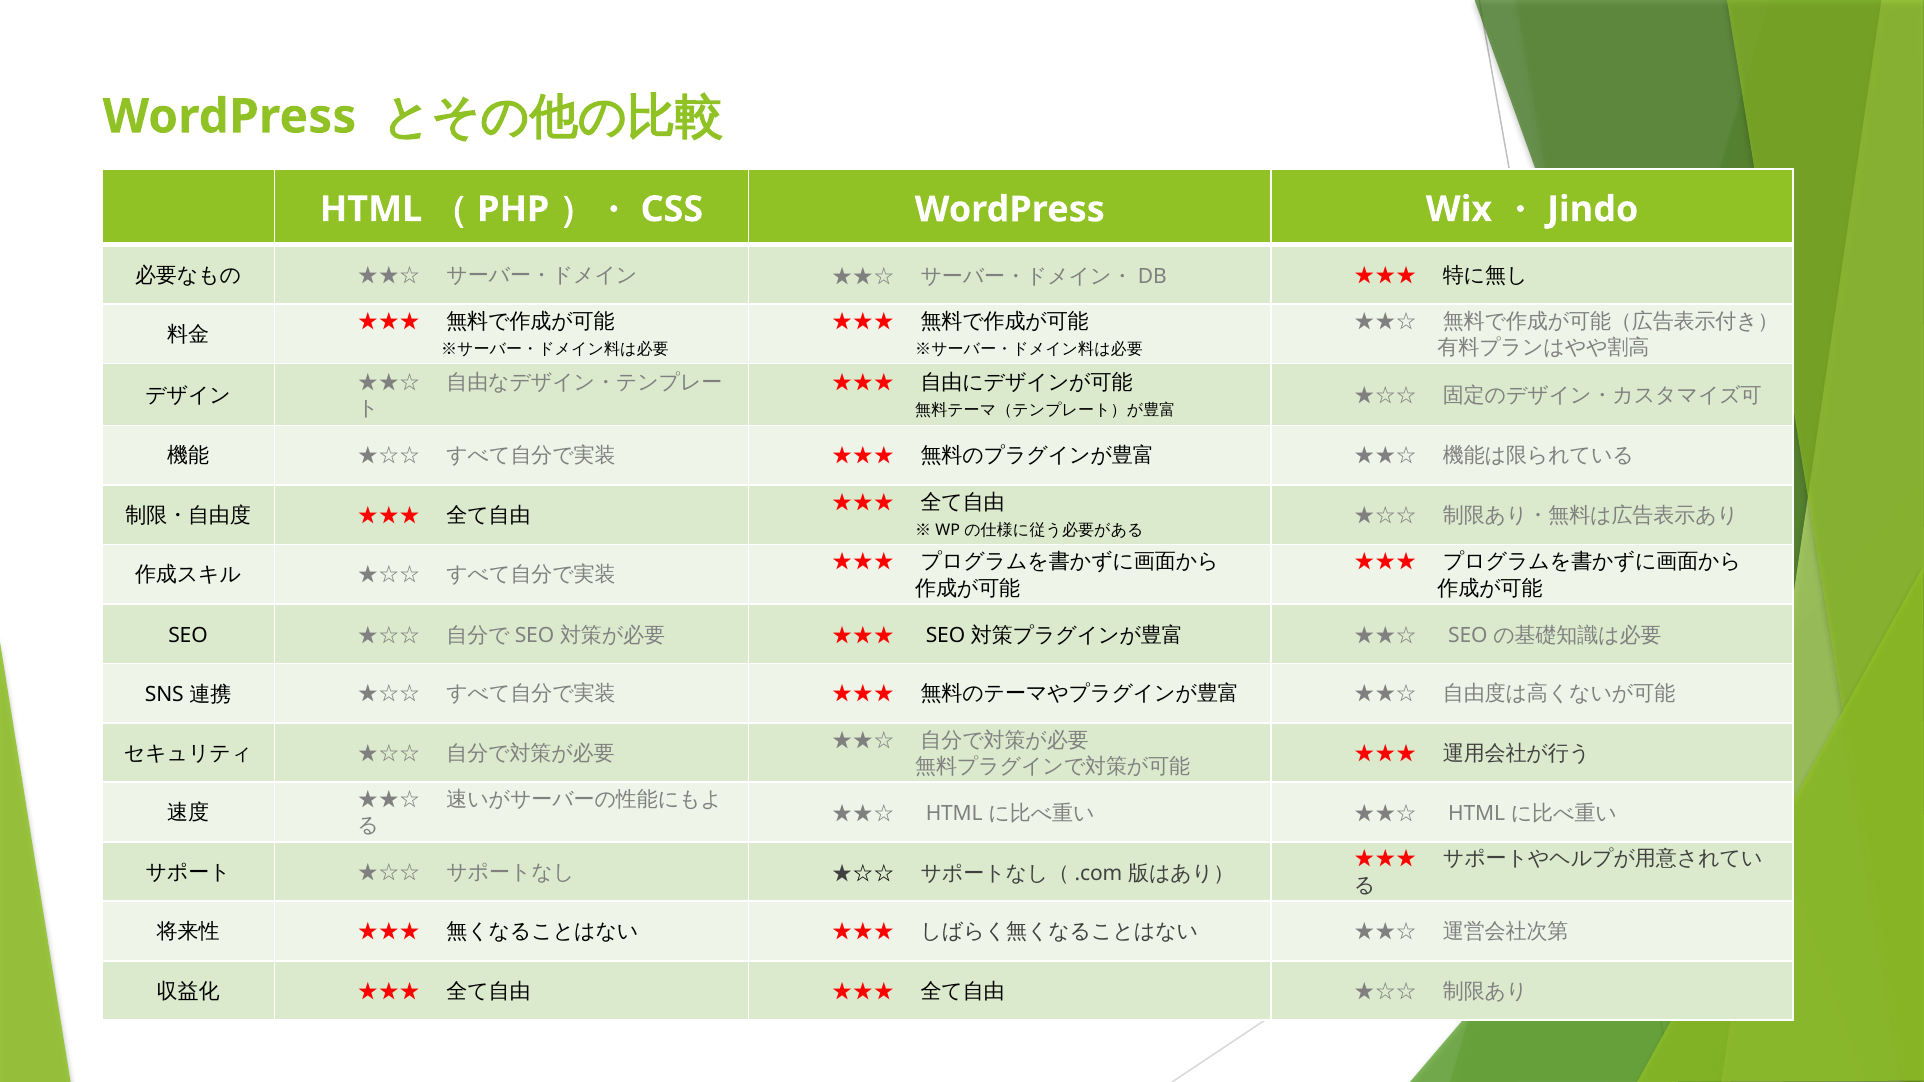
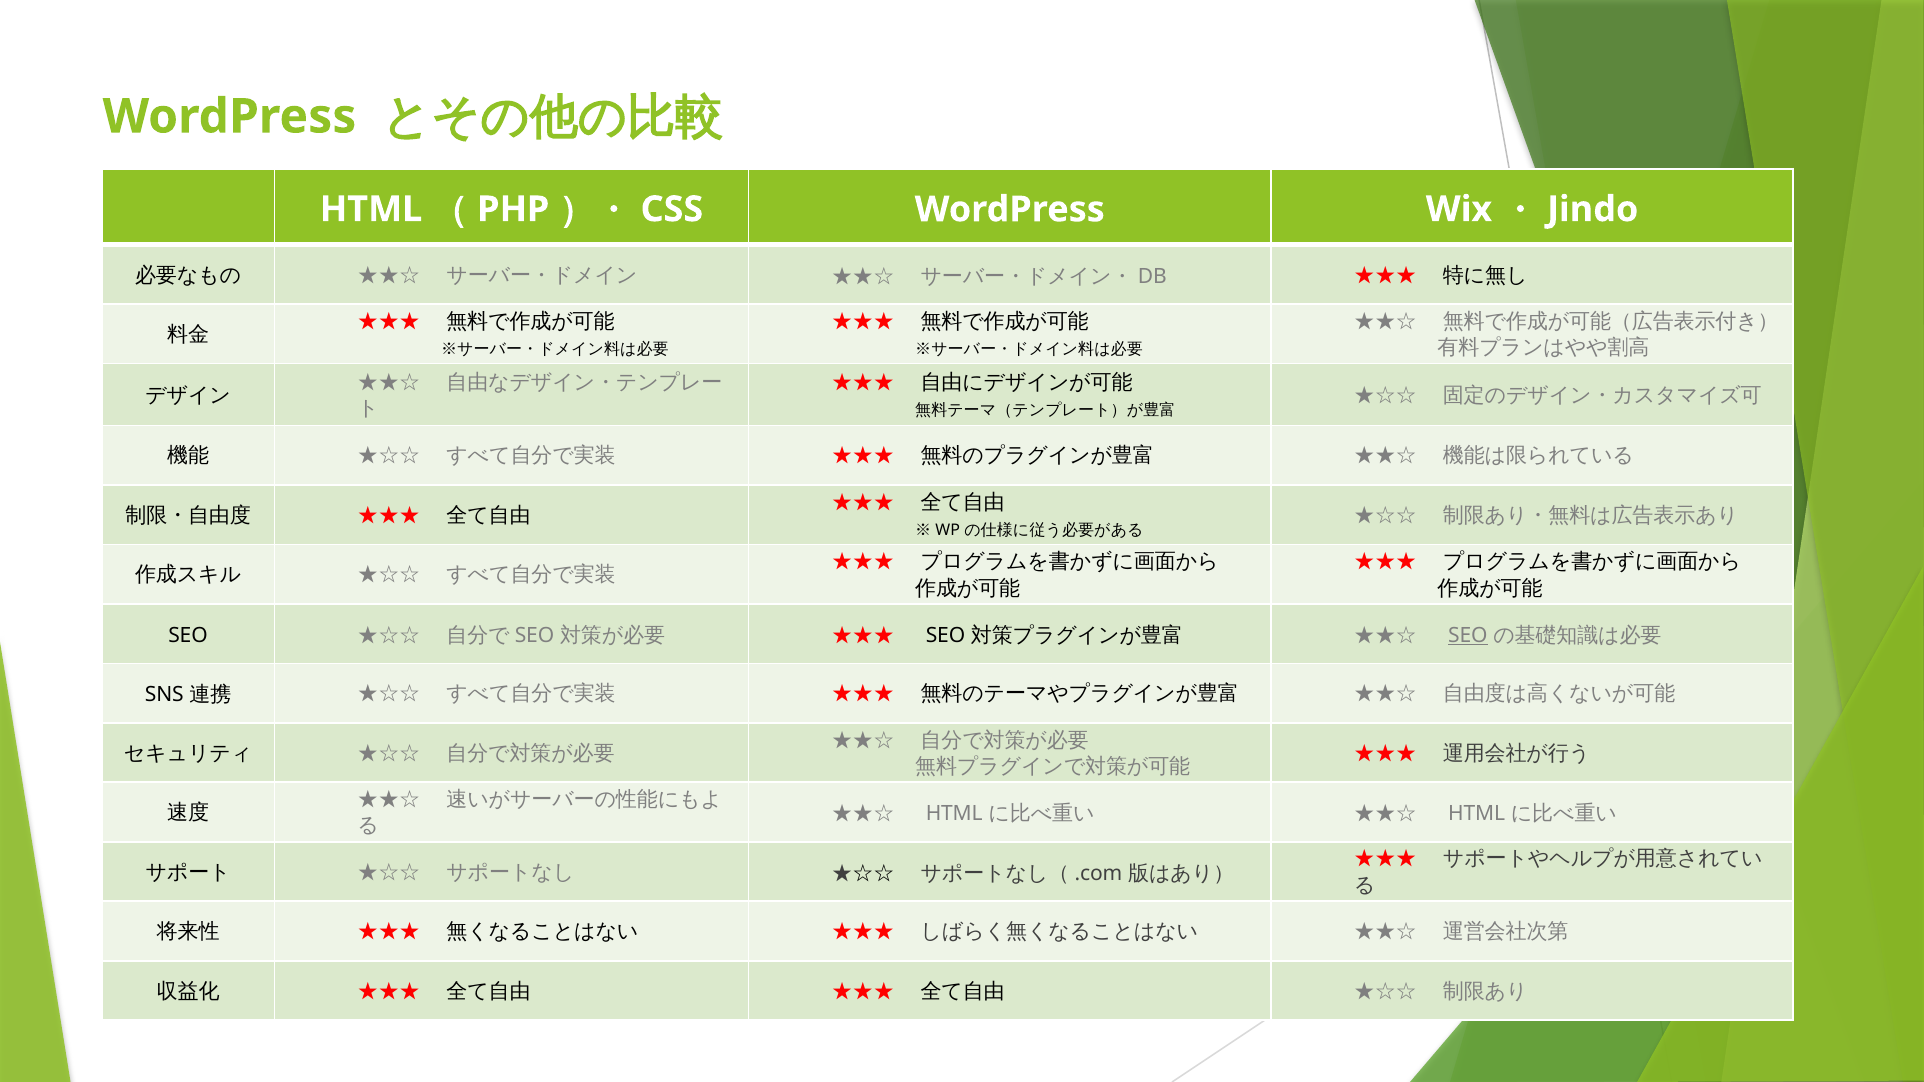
SEO at (1468, 636) underline: none -> present
